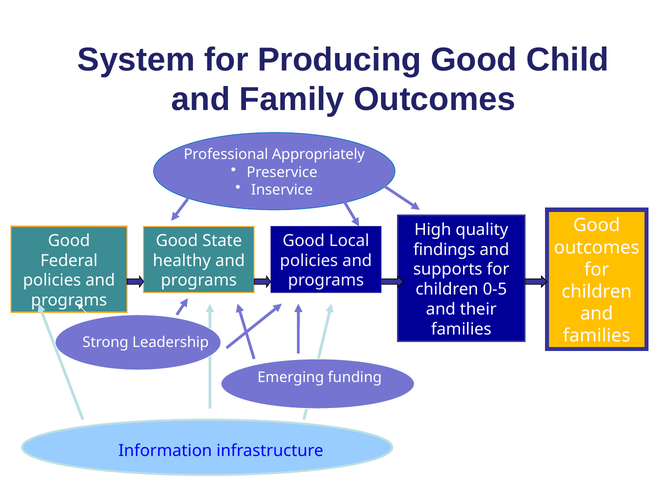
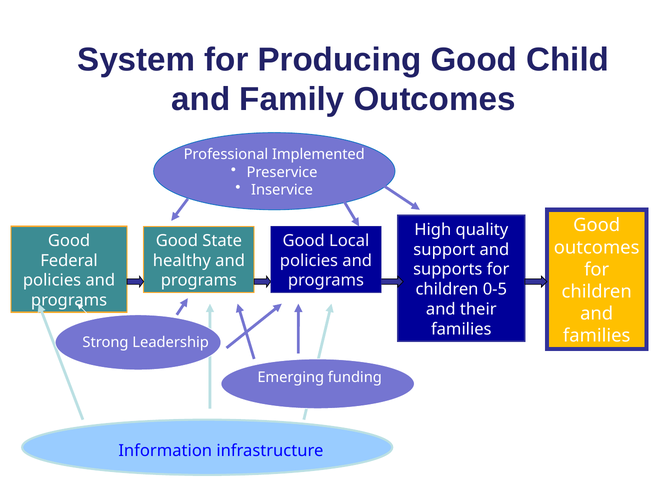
Appropriately: Appropriately -> Implemented
findings: findings -> support
